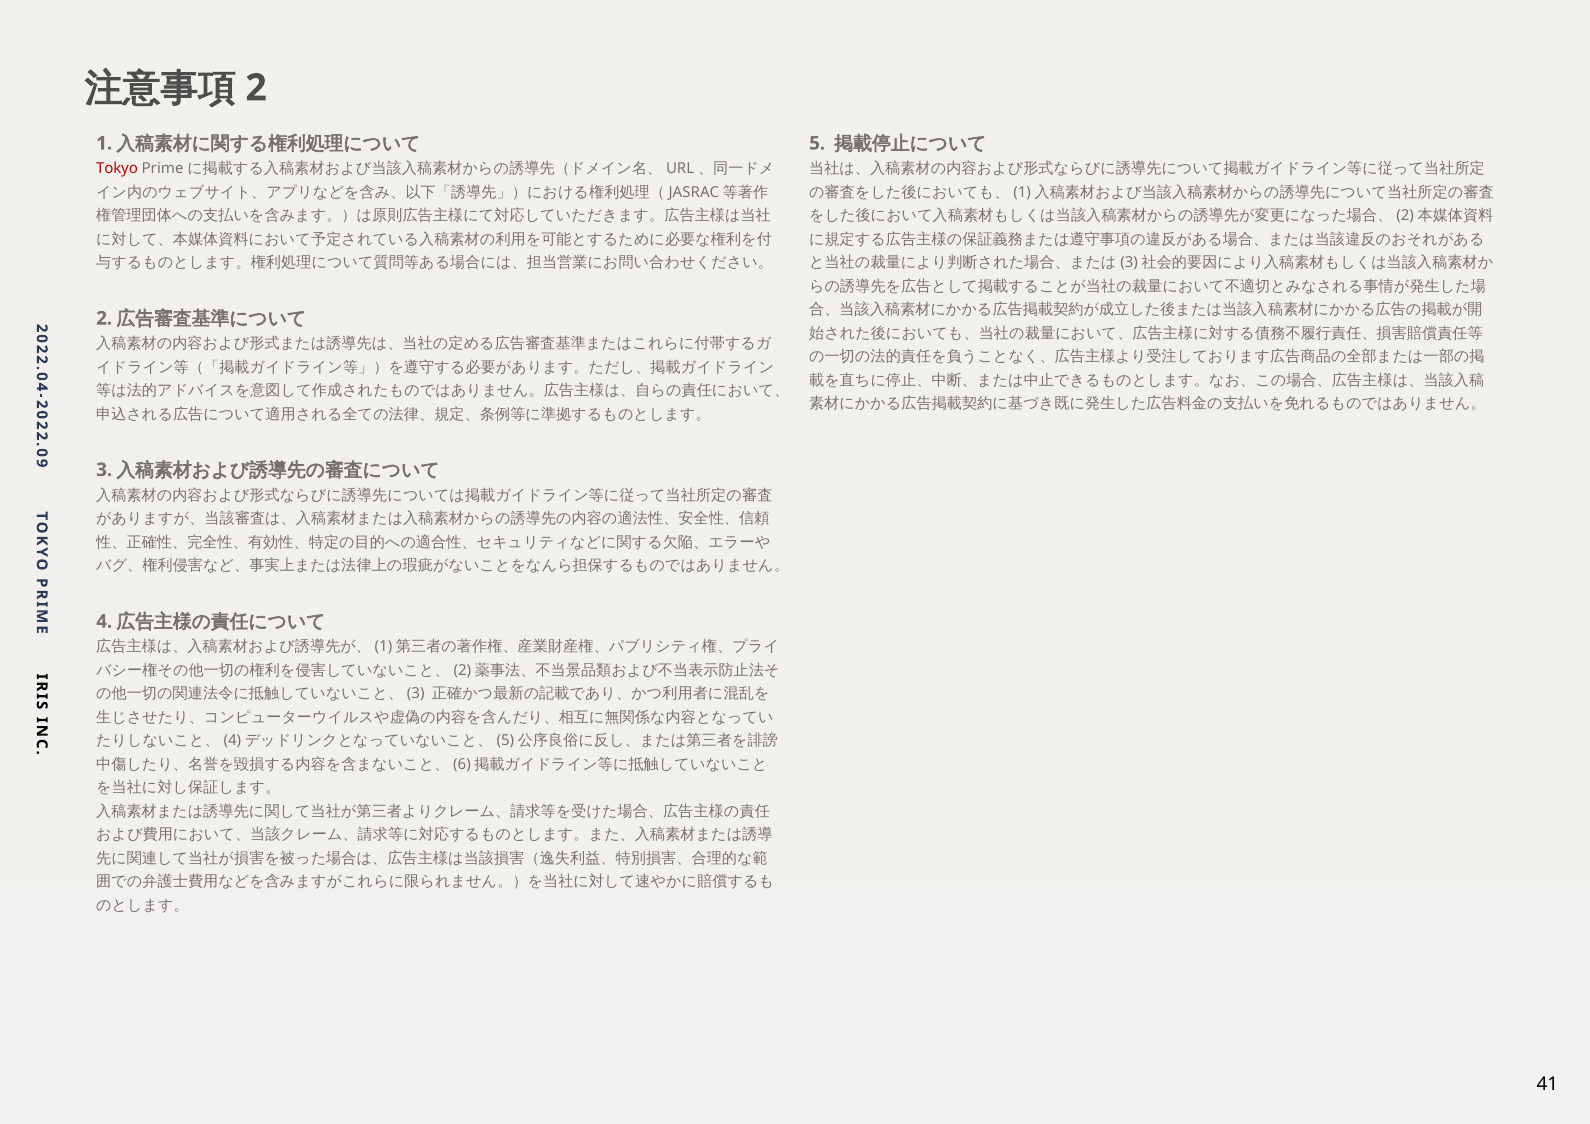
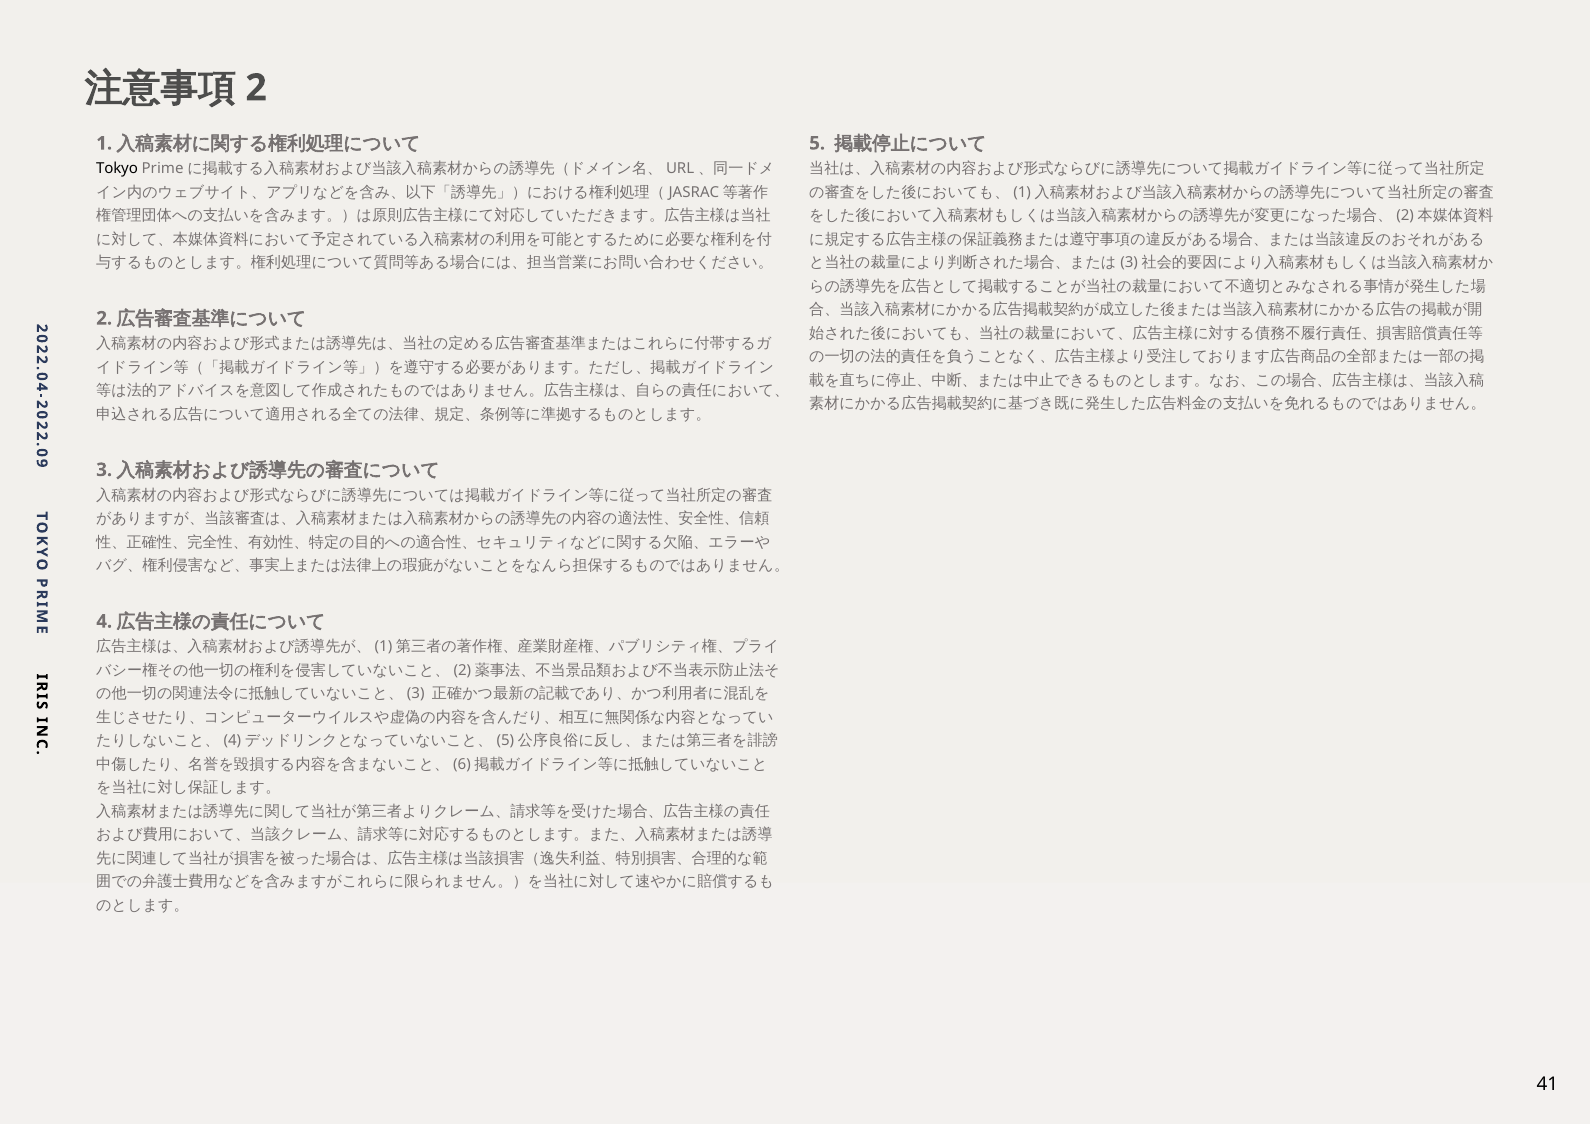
Tokyo colour: red -> black
